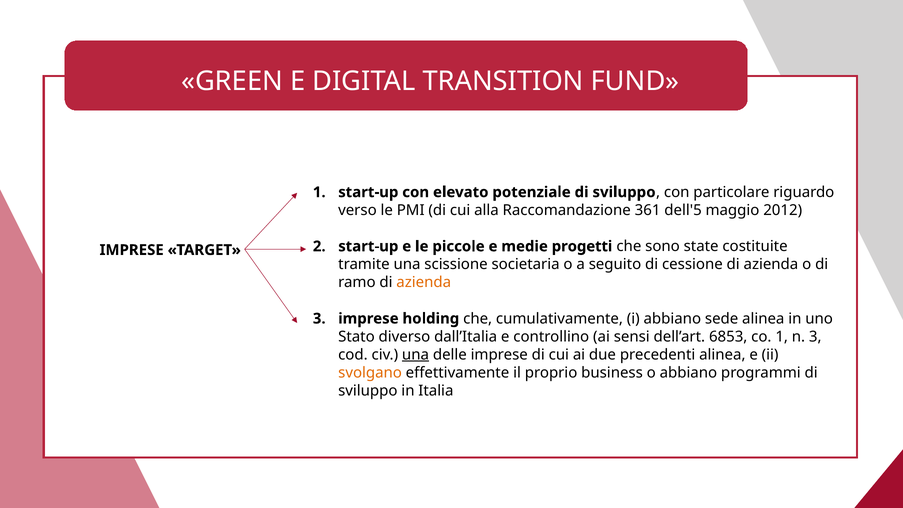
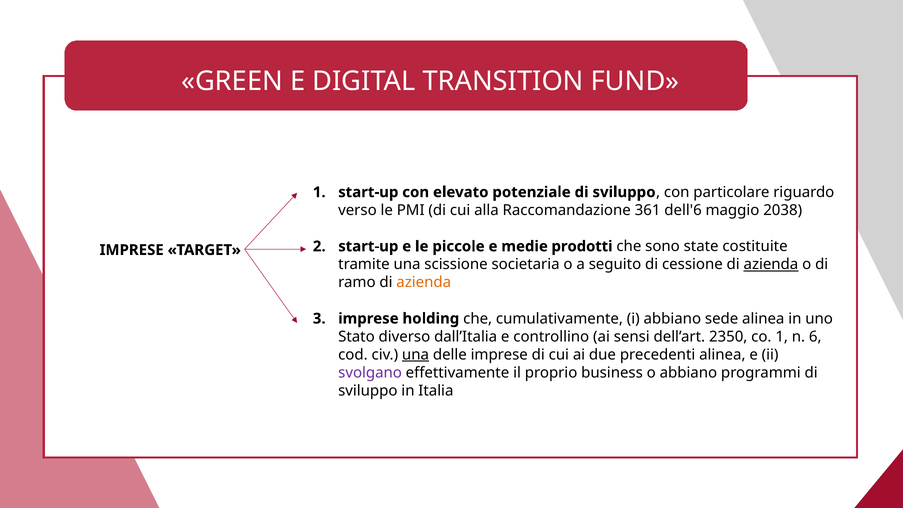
dell'5: dell'5 -> dell'6
2012: 2012 -> 2038
progetti: progetti -> prodotti
azienda at (771, 264) underline: none -> present
6853: 6853 -> 2350
n 3: 3 -> 6
svolgano colour: orange -> purple
